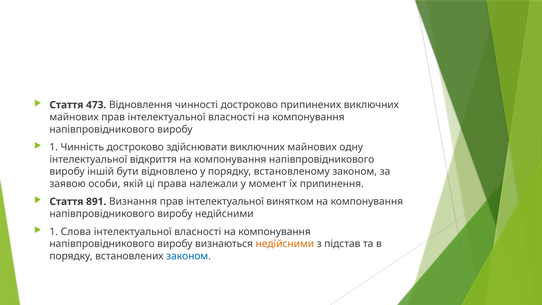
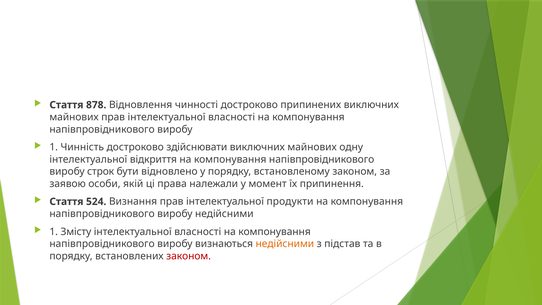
473: 473 -> 878
іншій: іншій -> строк
891: 891 -> 524
винятком: винятком -> продукти
Слова: Слова -> Змісту
законом at (189, 256) colour: blue -> red
